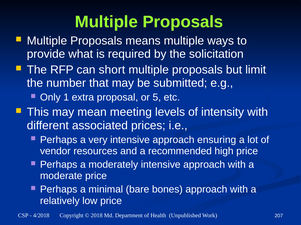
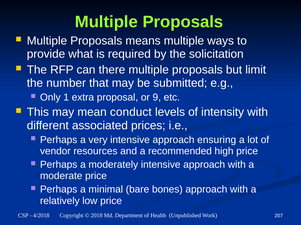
short: short -> there
5: 5 -> 9
meeting: meeting -> conduct
